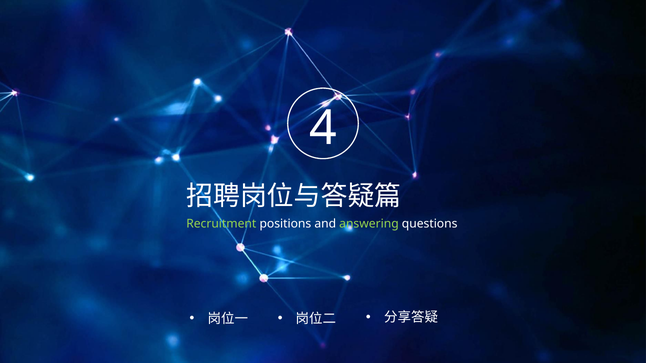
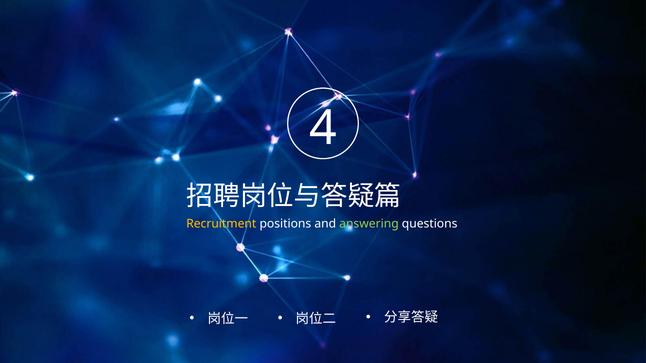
Recruitment colour: light green -> yellow
